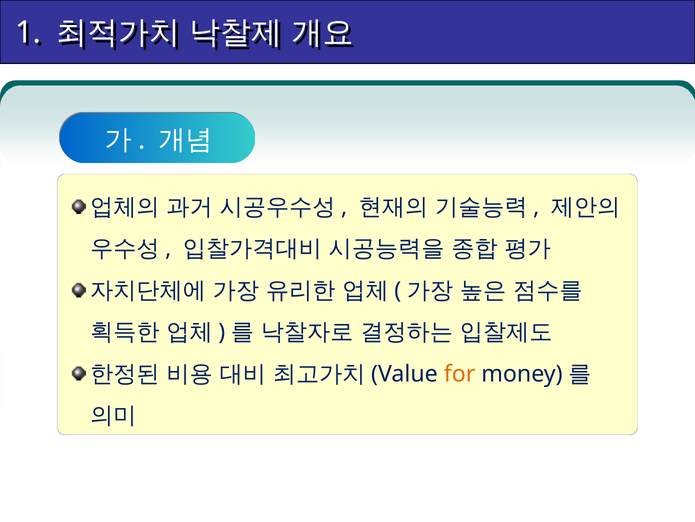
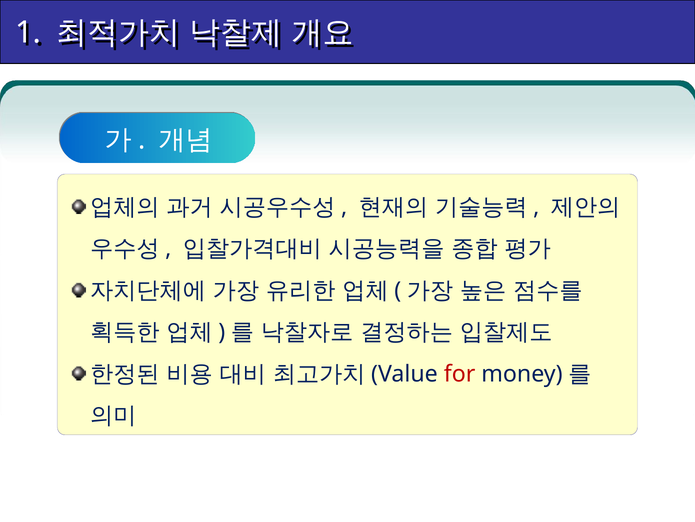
for colour: orange -> red
